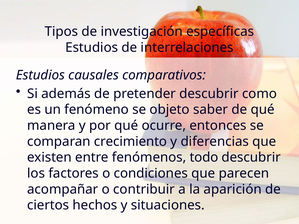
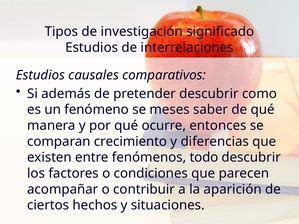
específicas: específicas -> significado
objeto: objeto -> meses
